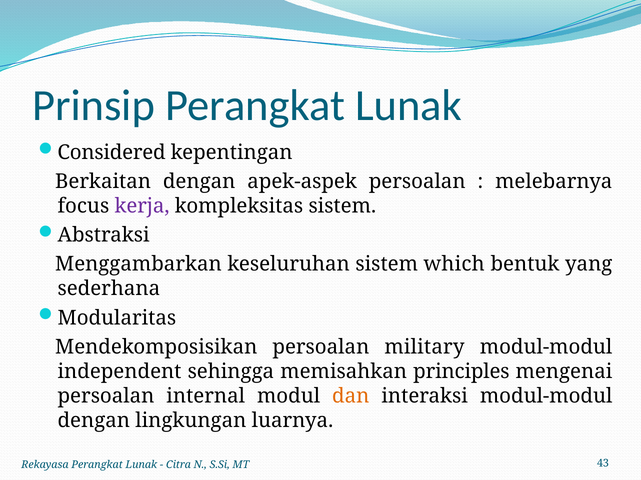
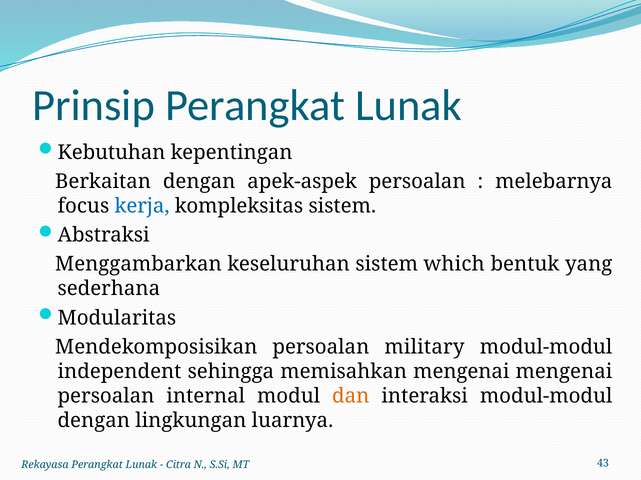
Considered: Considered -> Kebutuhan
kerja colour: purple -> blue
memisahkan principles: principles -> mengenai
